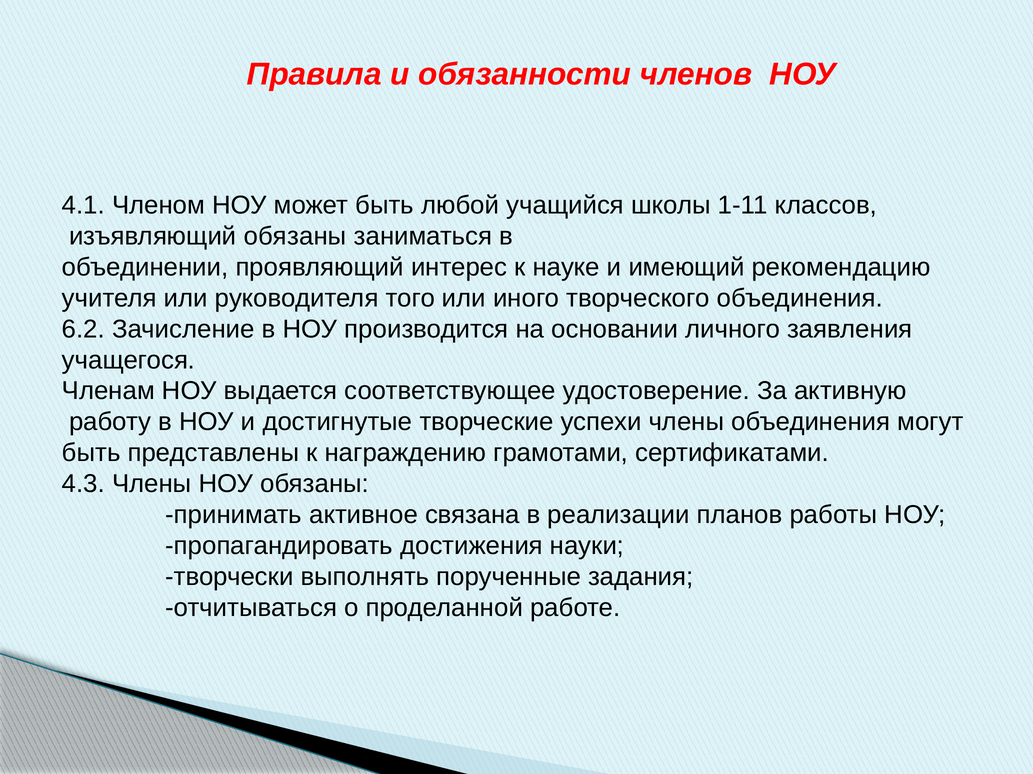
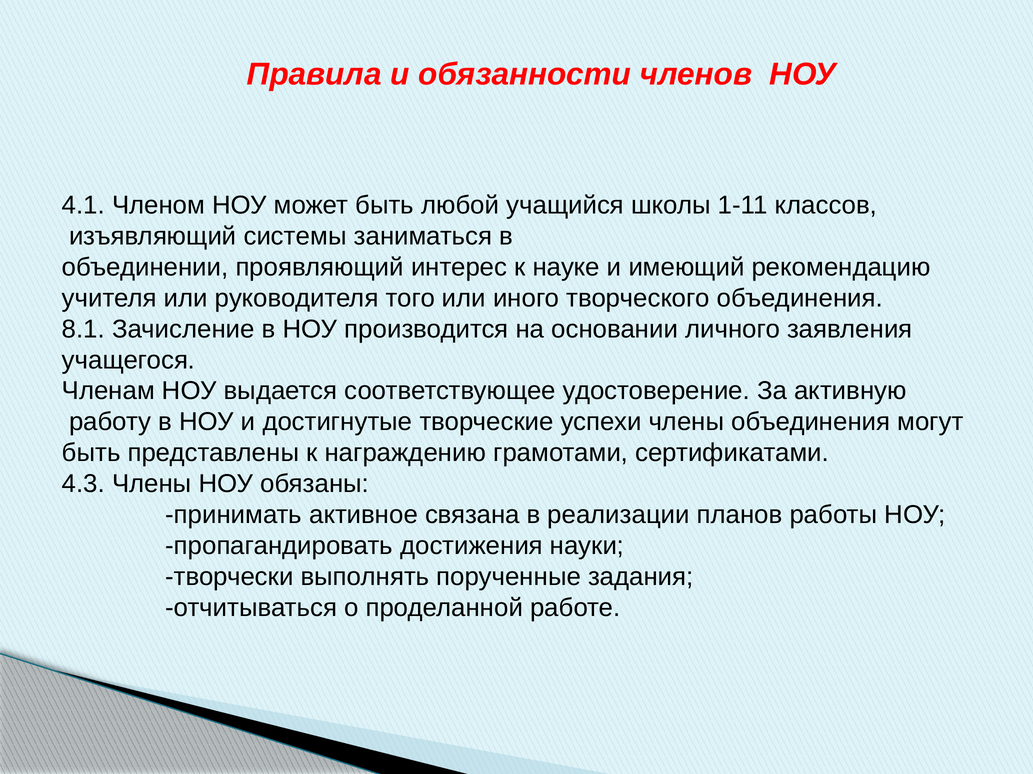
изъявляющий обязаны: обязаны -> системы
6.2: 6.2 -> 8.1
